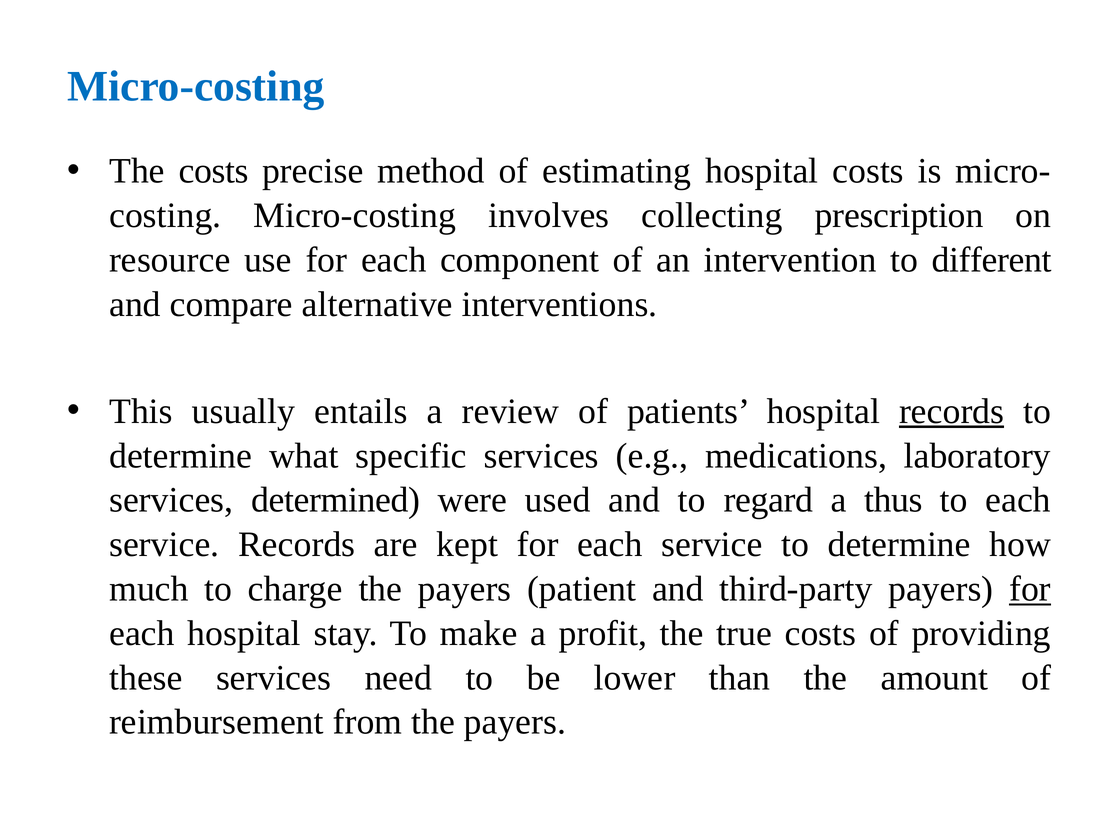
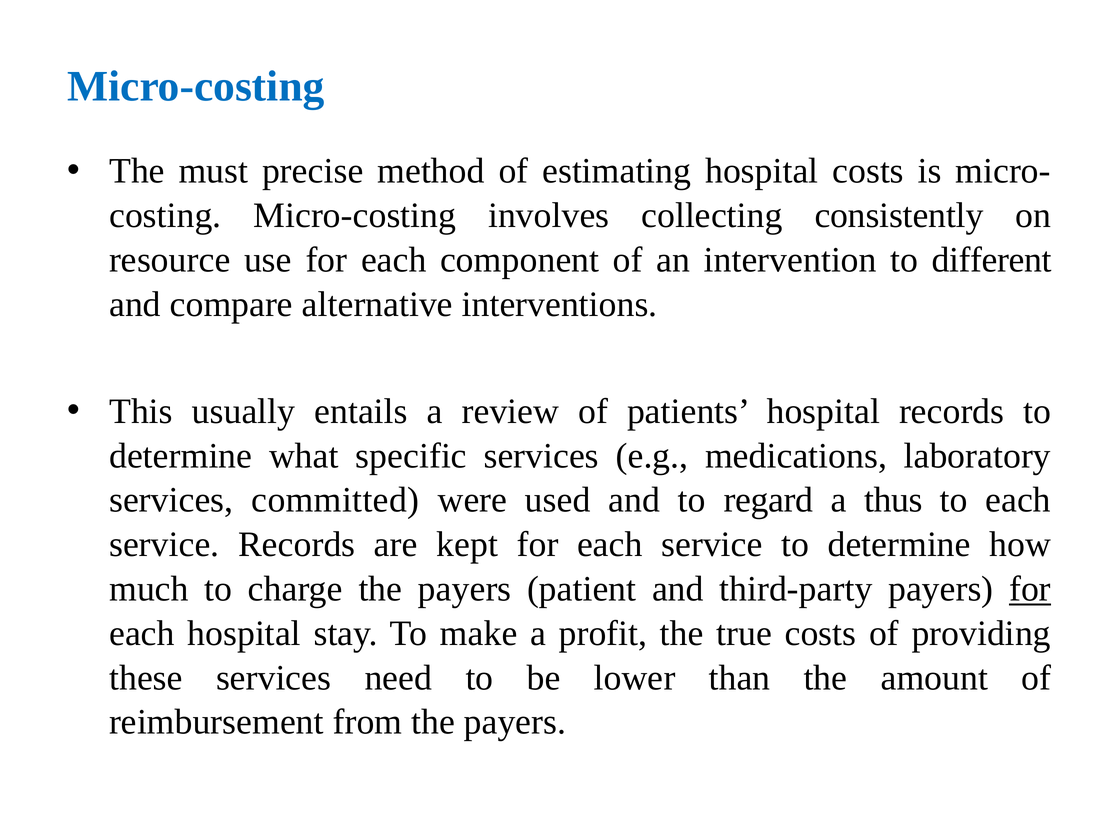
The costs: costs -> must
prescription: prescription -> consistently
records at (952, 411) underline: present -> none
determined: determined -> committed
